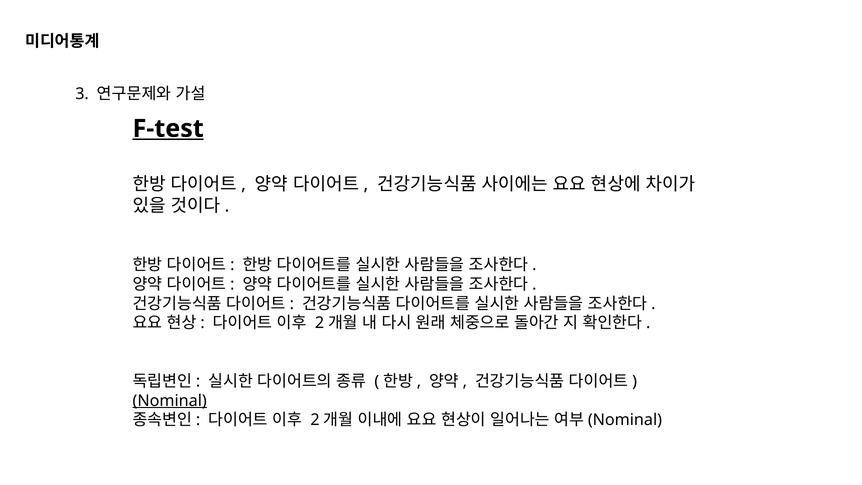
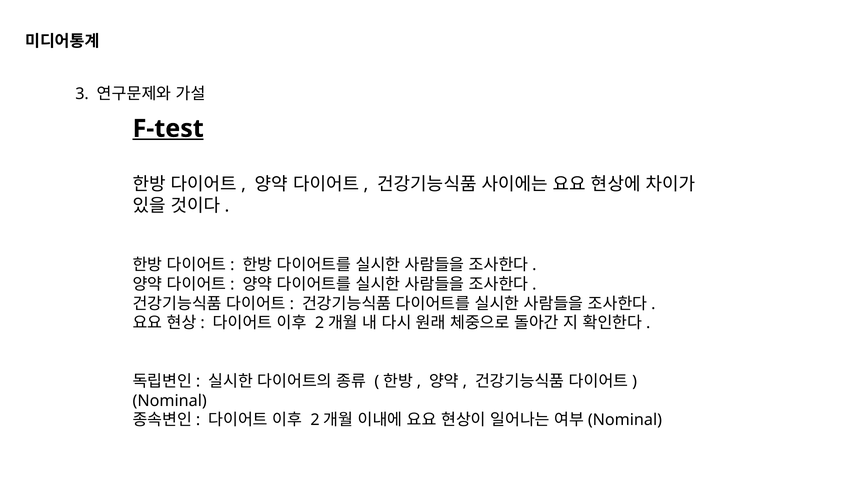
Nominal underline: present -> none
